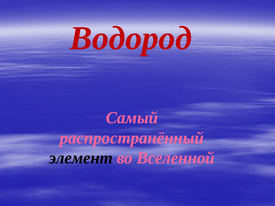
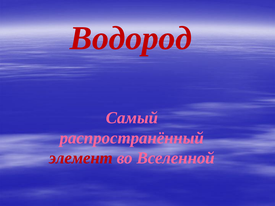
элемент colour: black -> red
